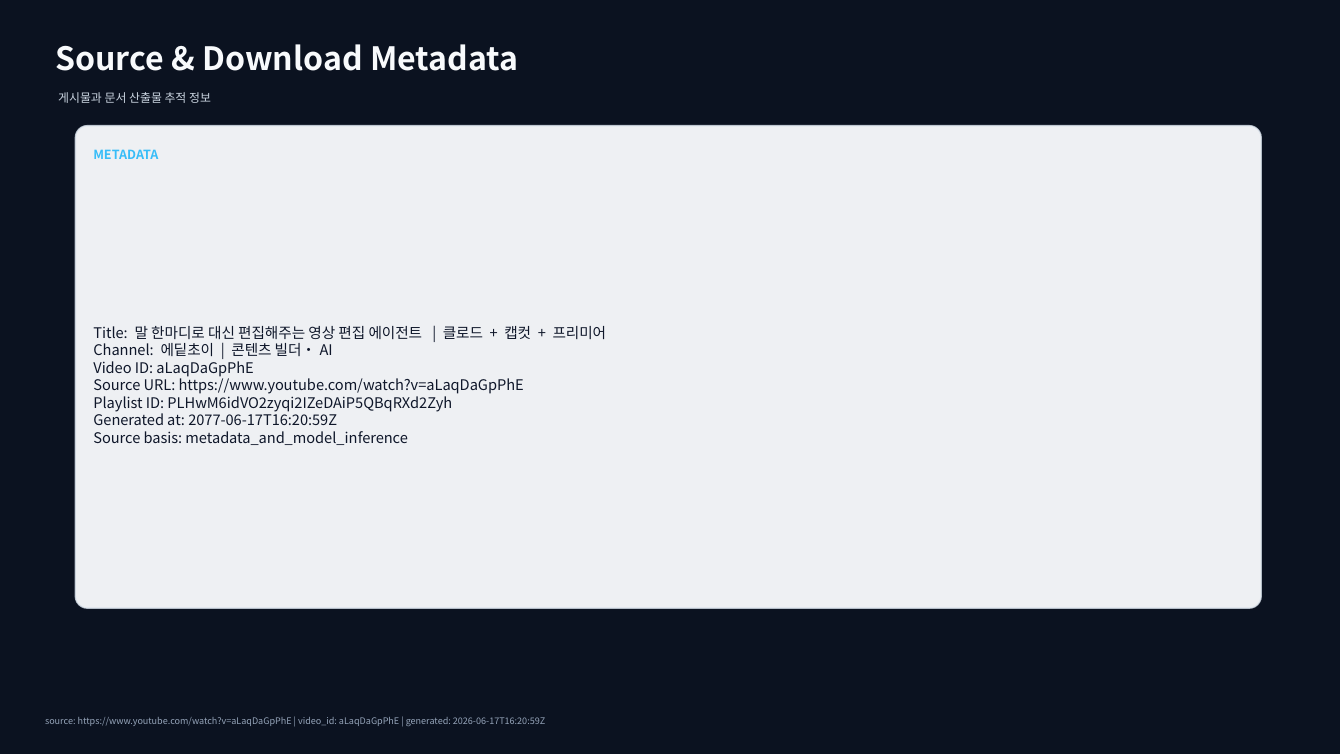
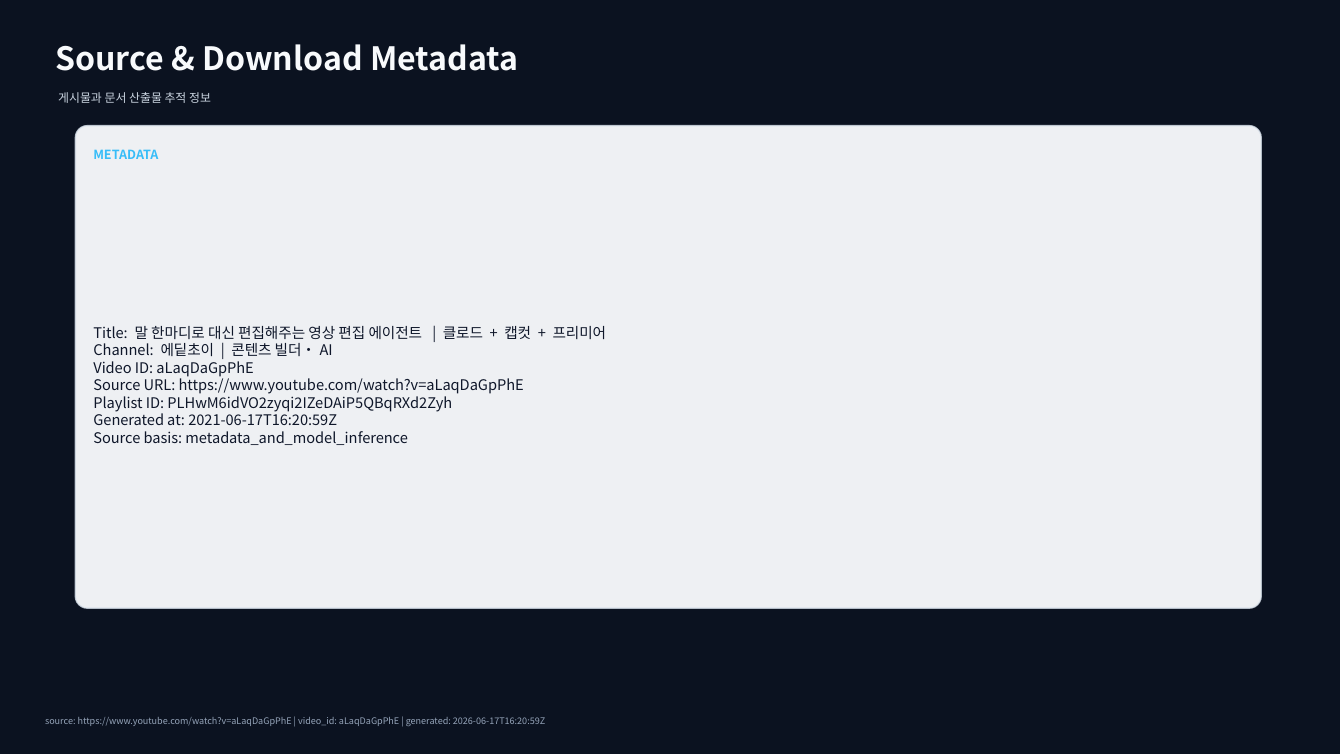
2077-06-17T16:20:59Z: 2077-06-17T16:20:59Z -> 2021-06-17T16:20:59Z
